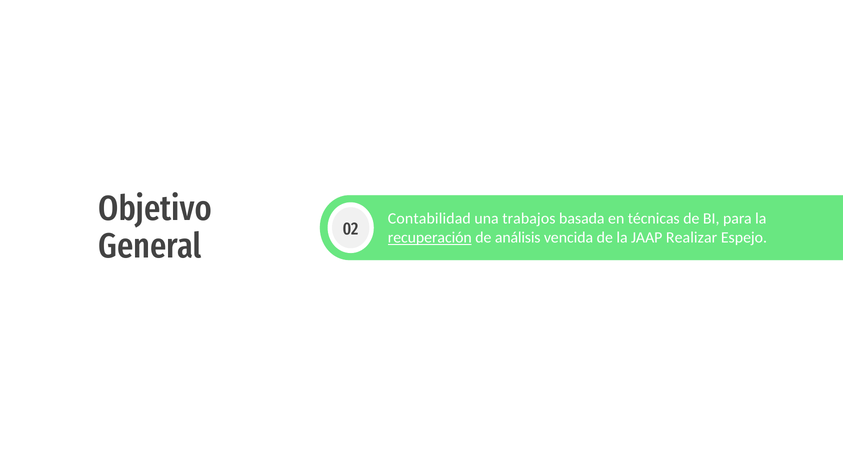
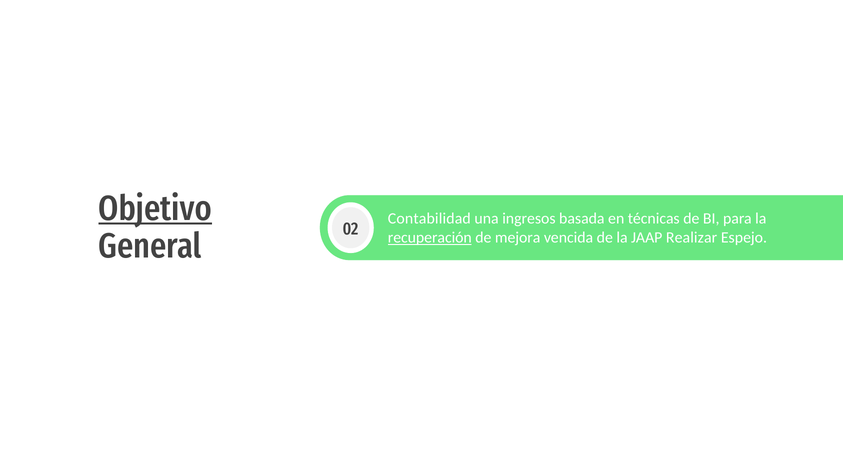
Objetivo underline: none -> present
trabajos: trabajos -> ingresos
análisis: análisis -> mejora
